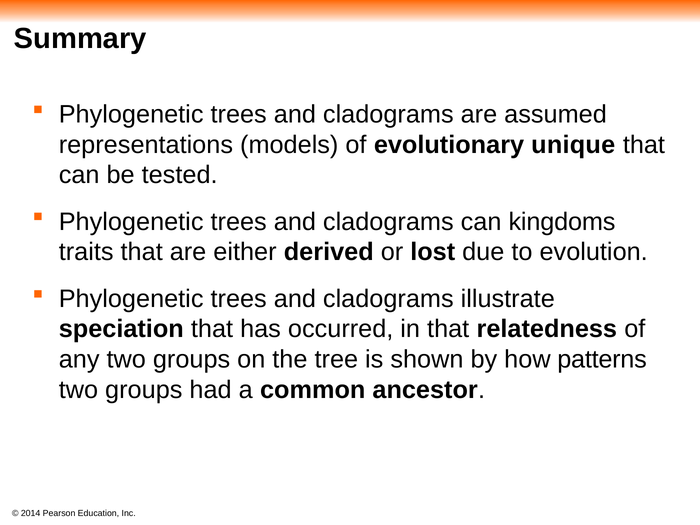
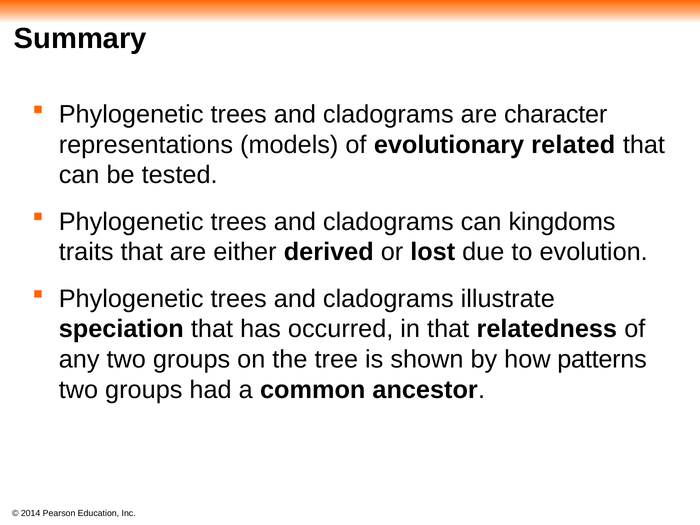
assumed: assumed -> character
unique: unique -> related
